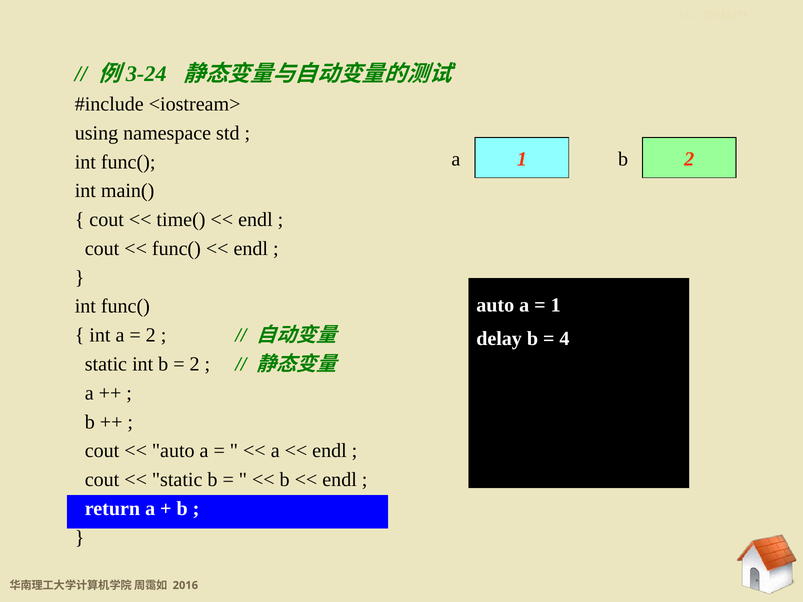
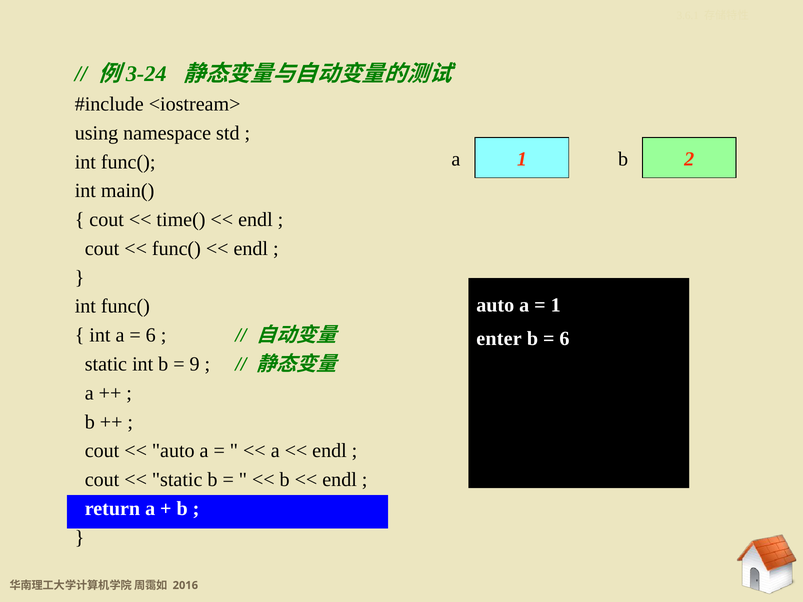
2 at (151, 335): 2 -> 6
delay: delay -> enter
4 at (565, 339): 4 -> 6
2 at (195, 364): 2 -> 9
